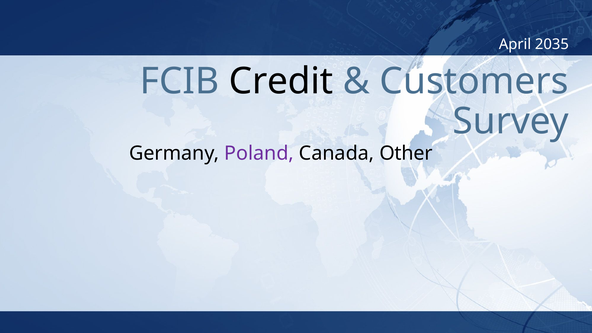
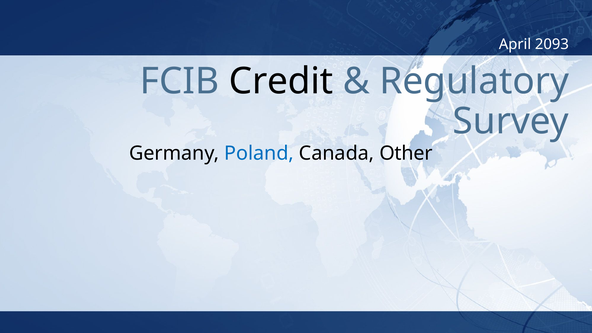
2035: 2035 -> 2093
Customers: Customers -> Regulatory
Poland colour: purple -> blue
